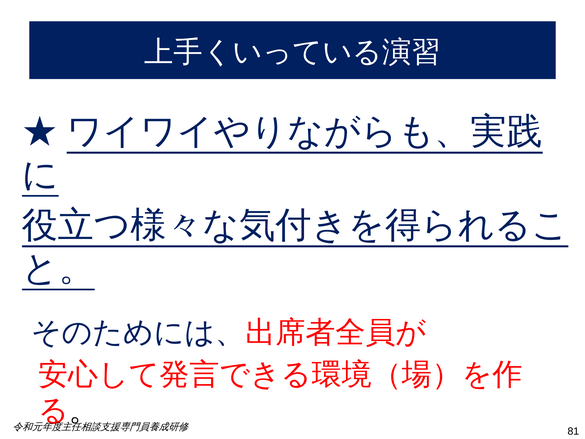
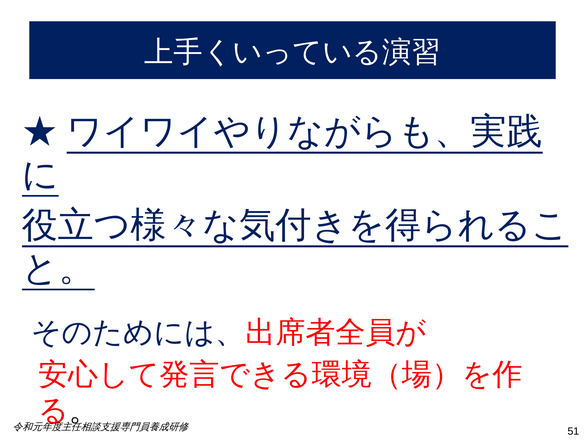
81: 81 -> 51
